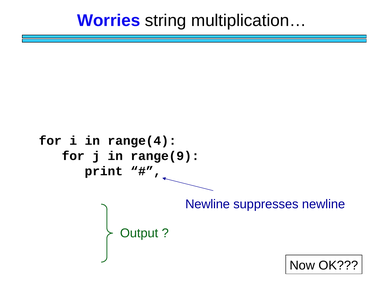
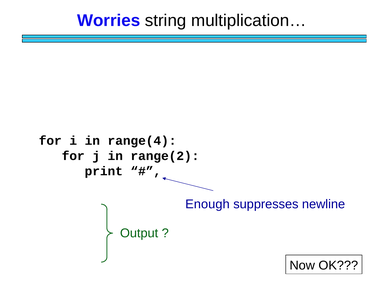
range(9: range(9 -> range(2
Newline at (208, 205): Newline -> Enough
